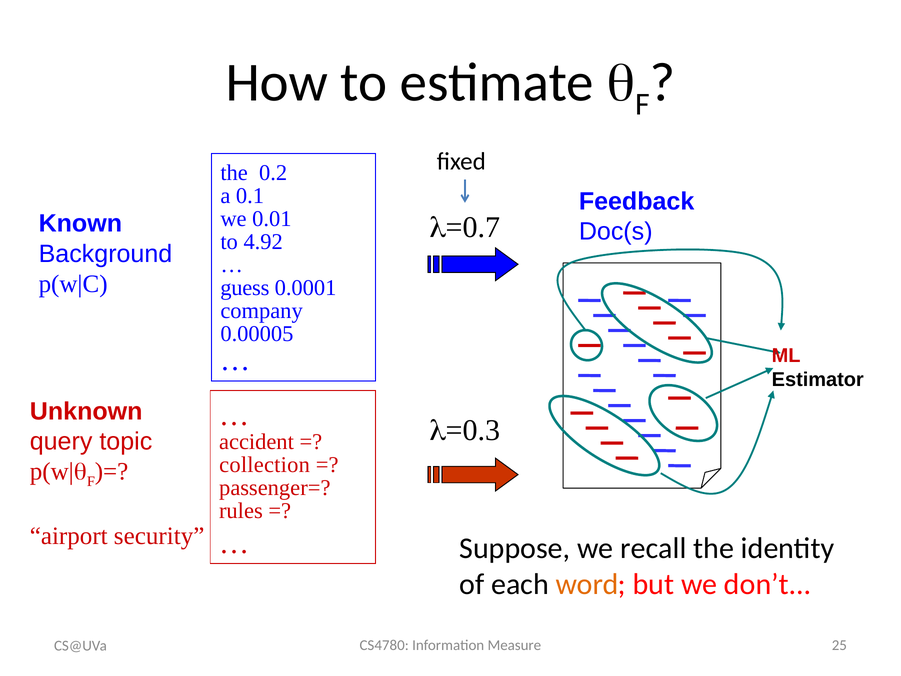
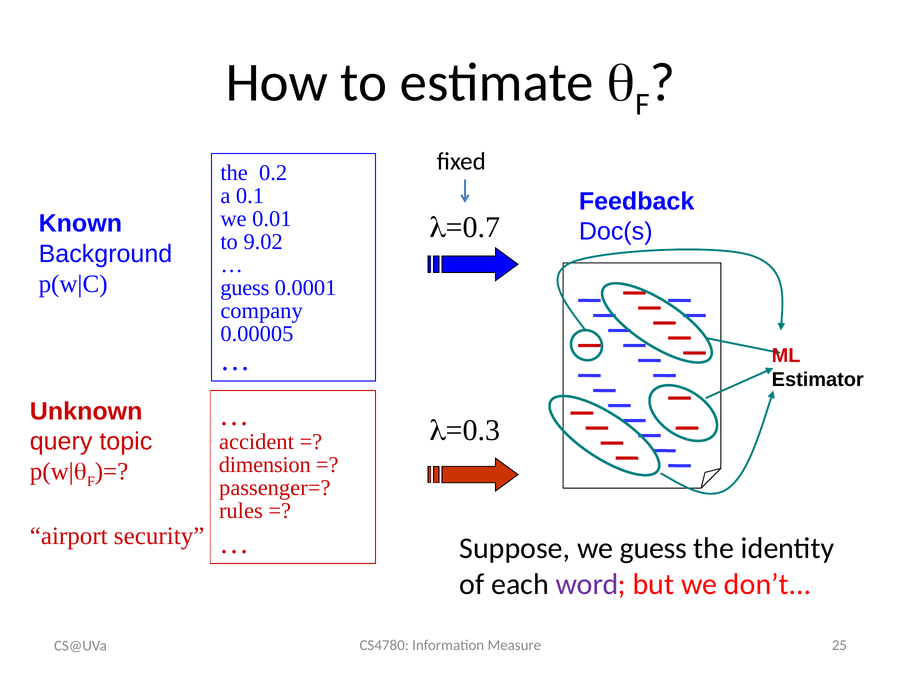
4.92: 4.92 -> 9.02
collection: collection -> dimension
we recall: recall -> guess
word colour: orange -> purple
